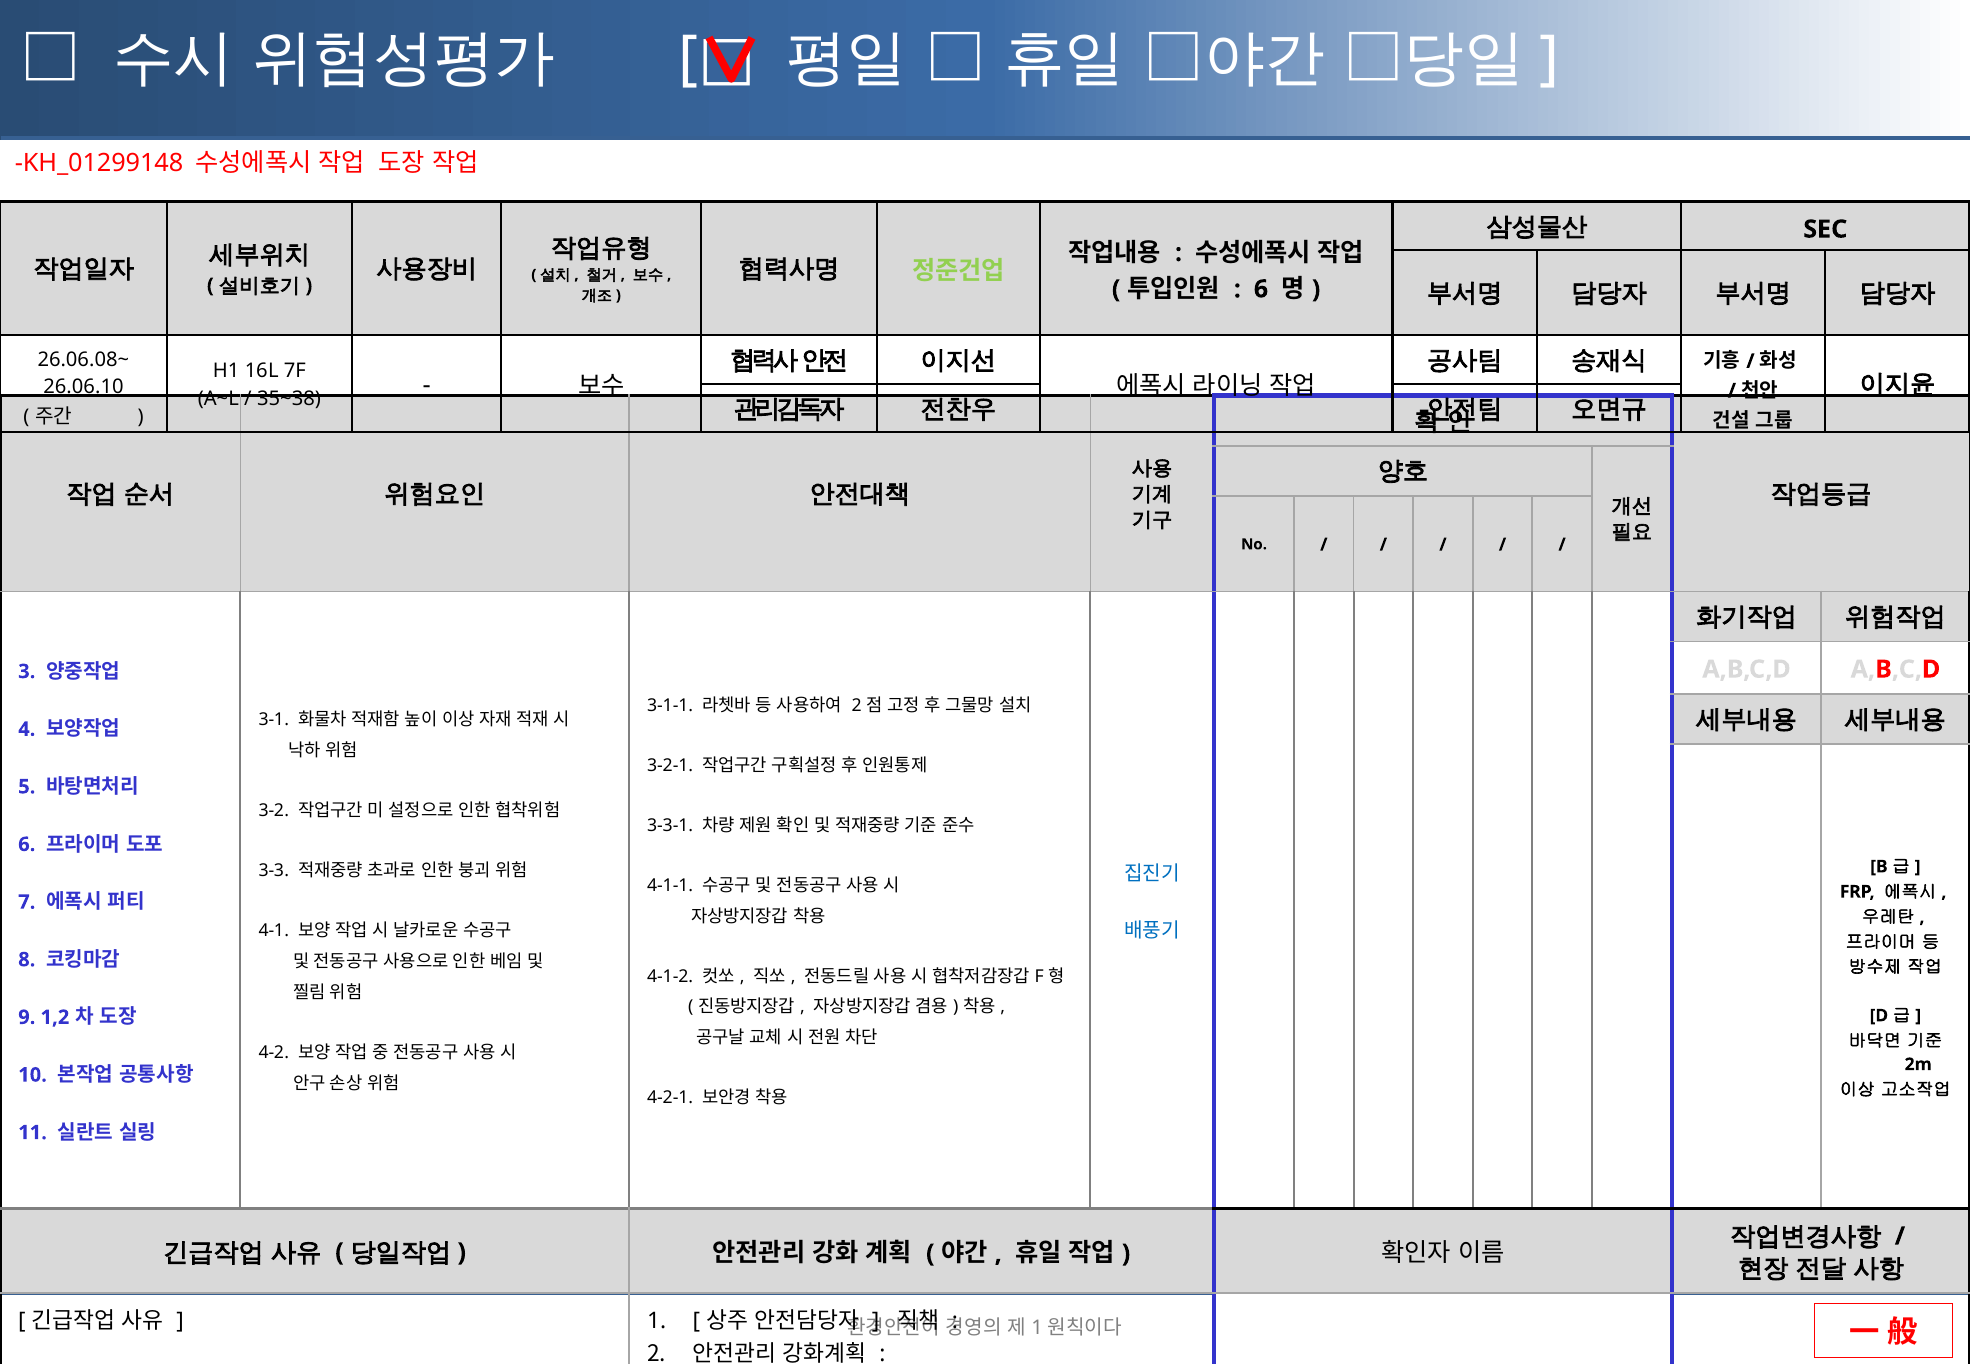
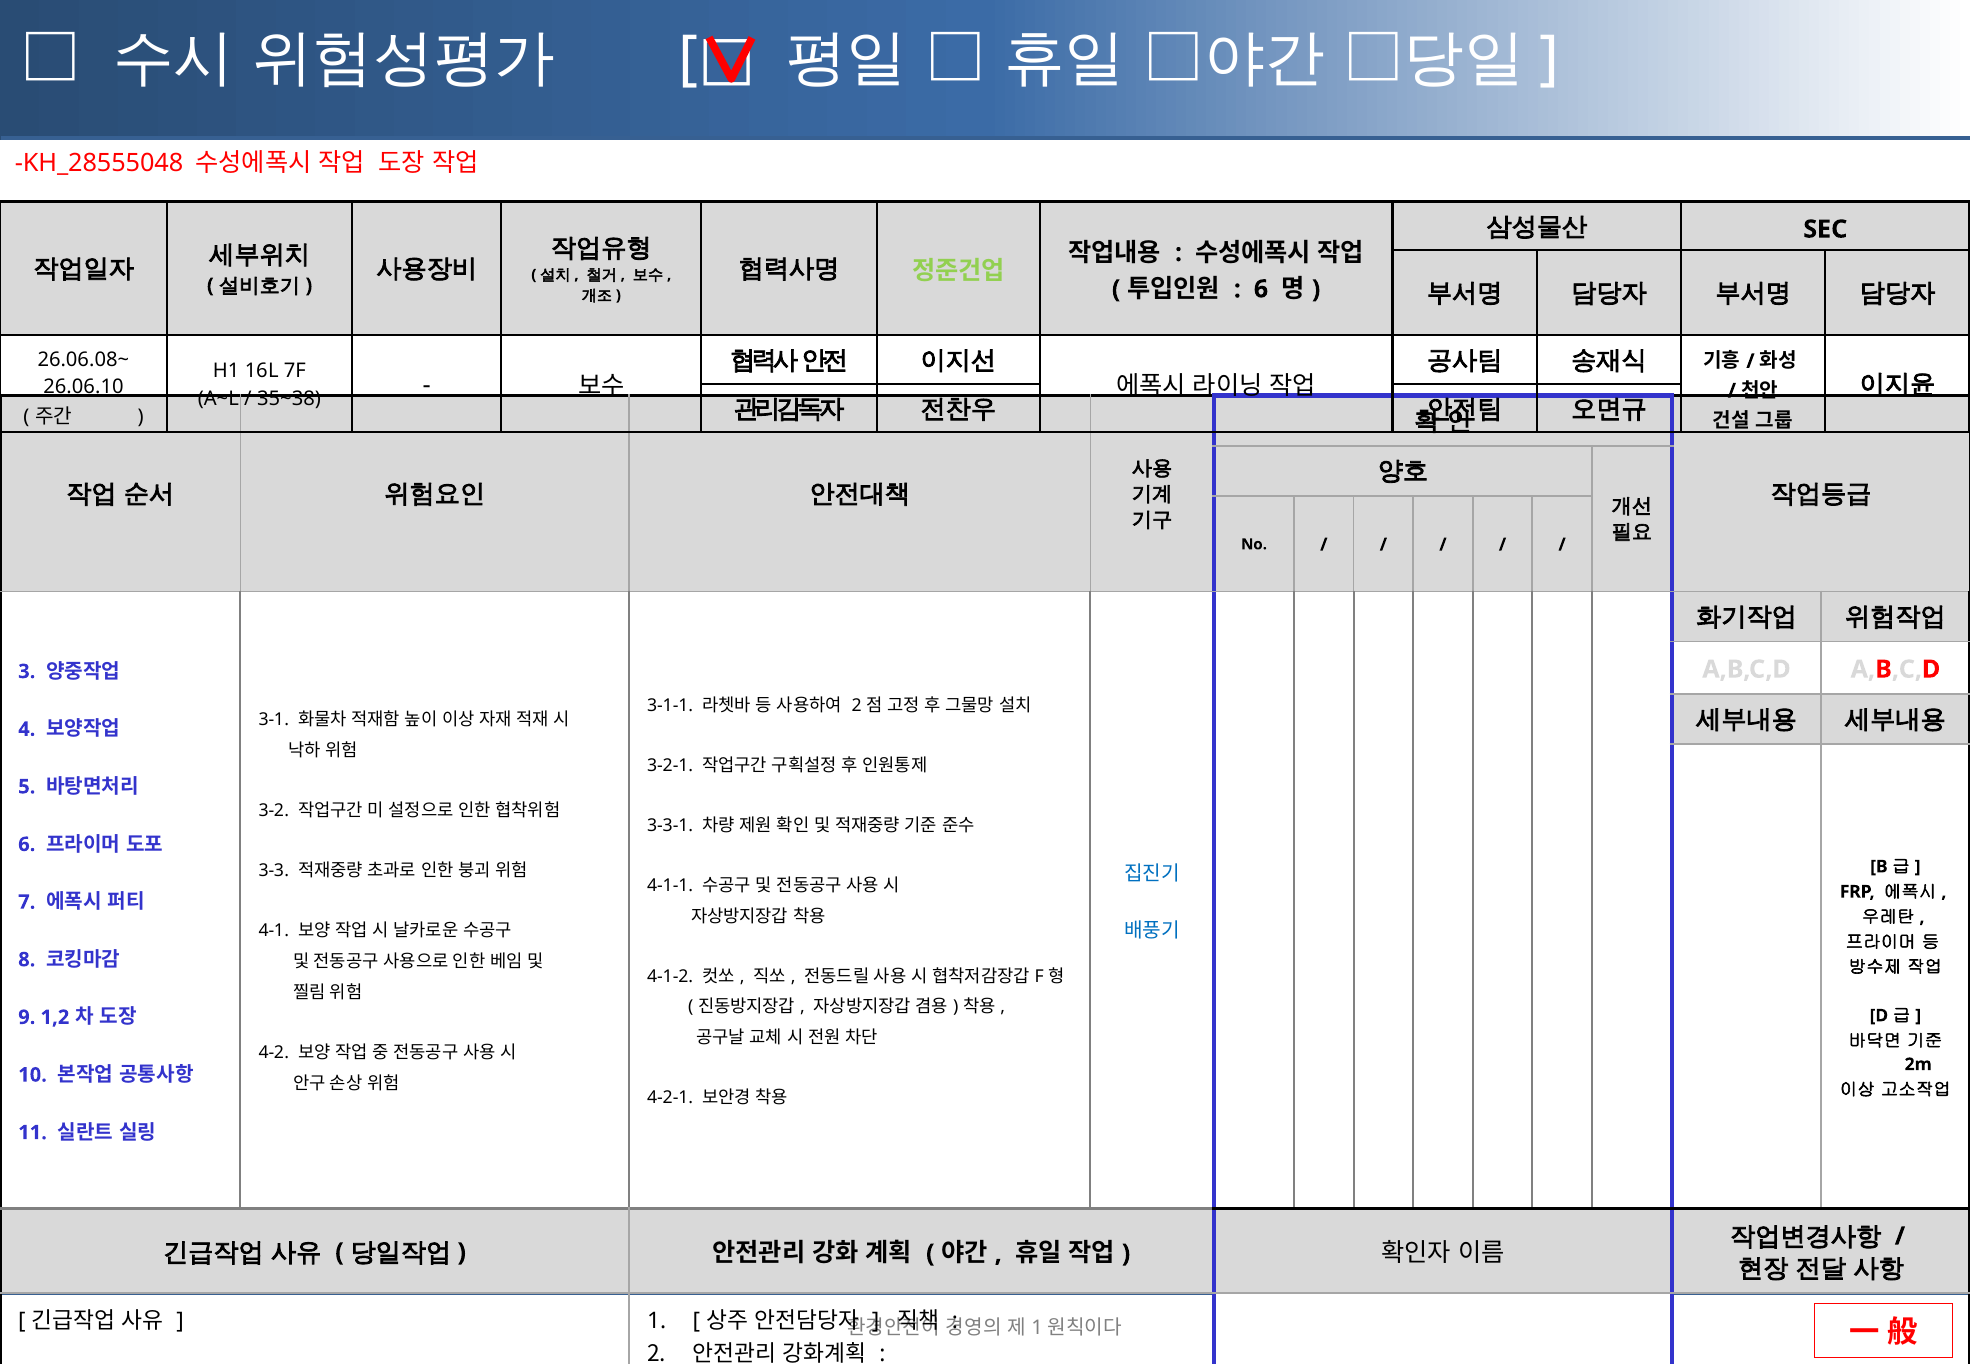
KH_01299148: KH_01299148 -> KH_28555048
